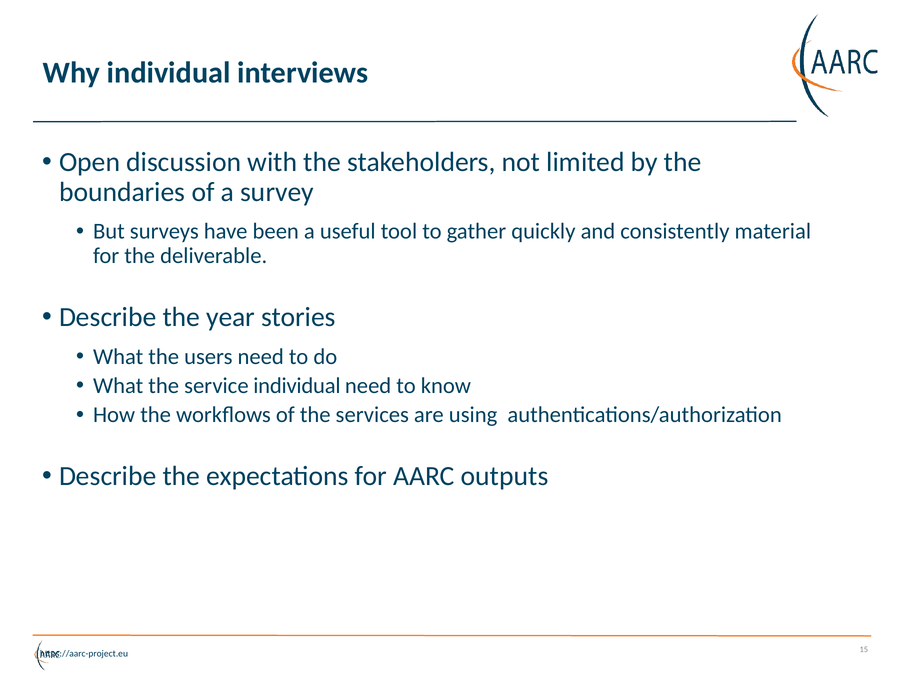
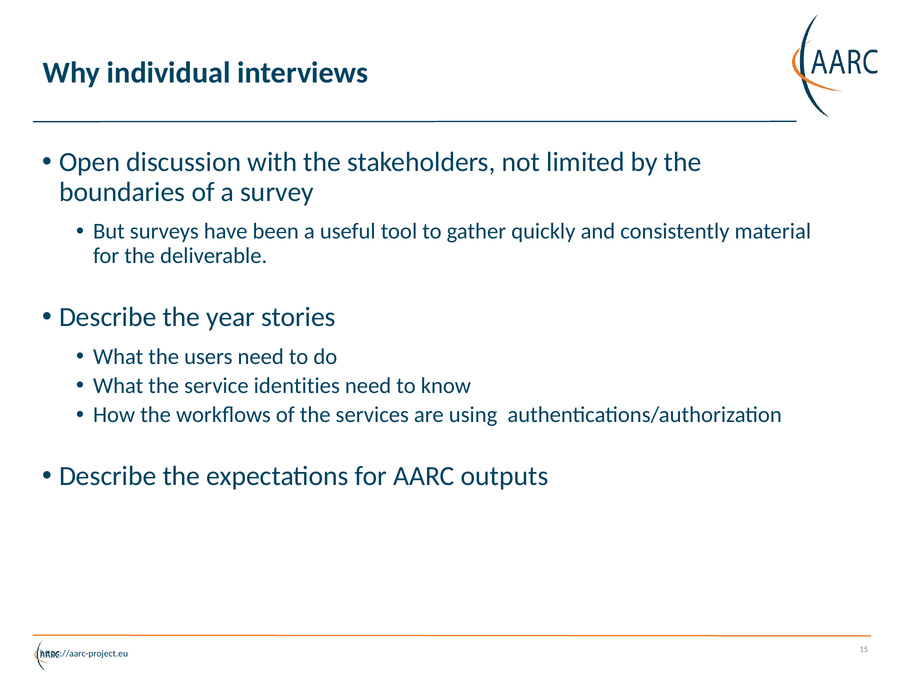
service individual: individual -> identities
